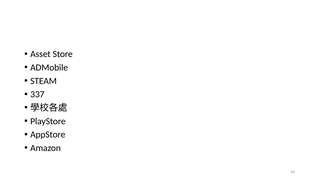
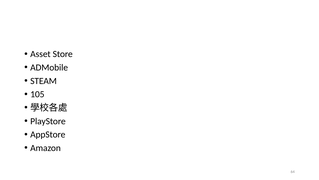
337: 337 -> 105
